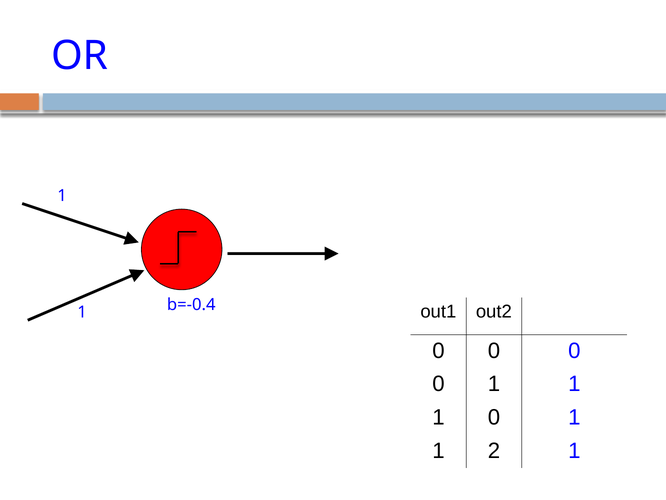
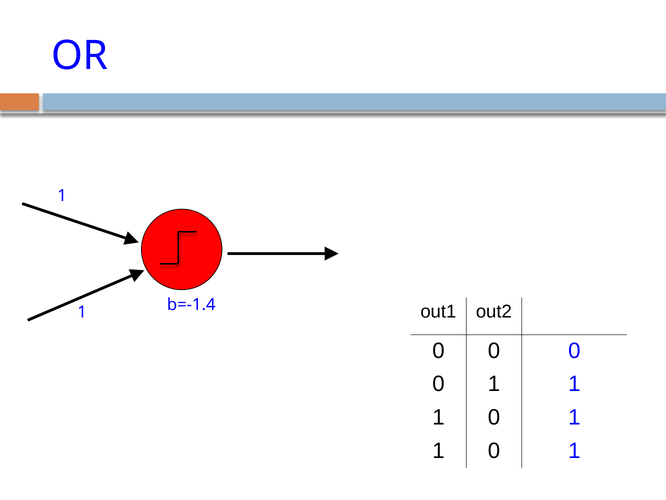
b=-0.4: b=-0.4 -> b=-1.4
2 at (494, 450): 2 -> 0
